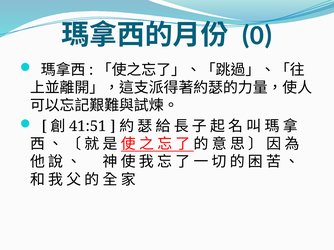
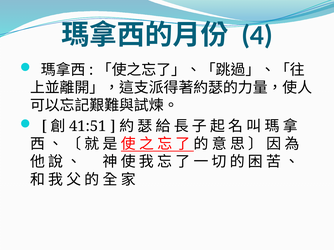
0: 0 -> 4
